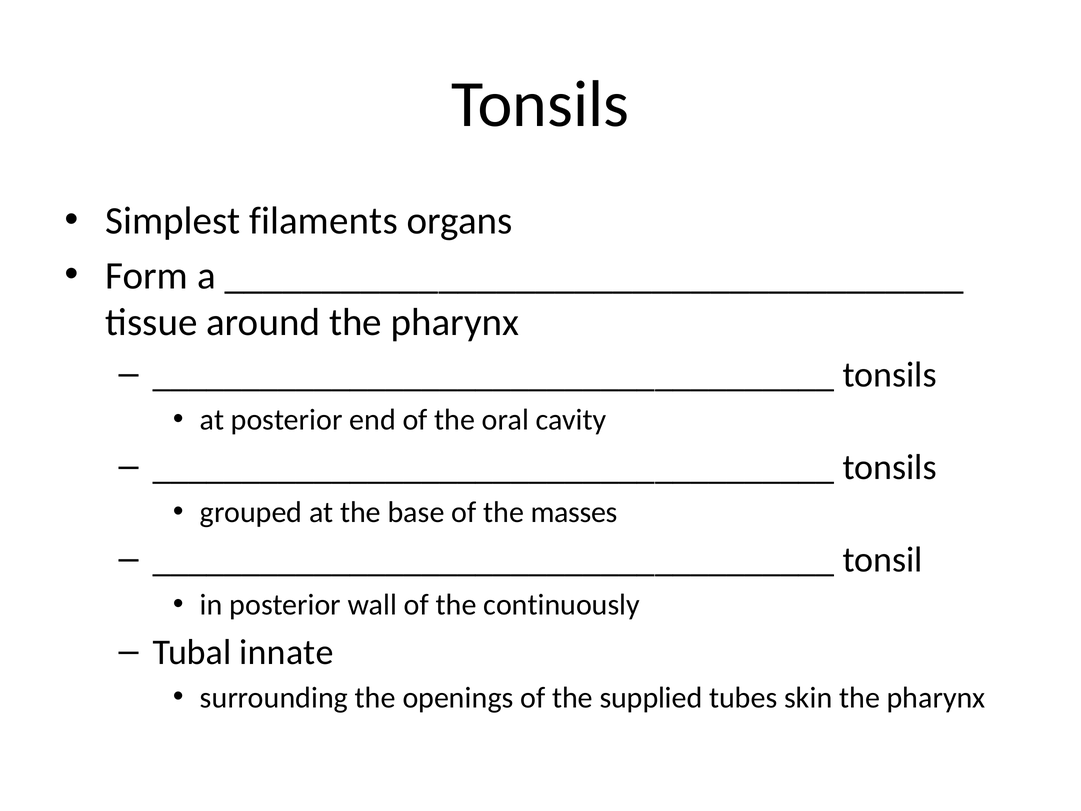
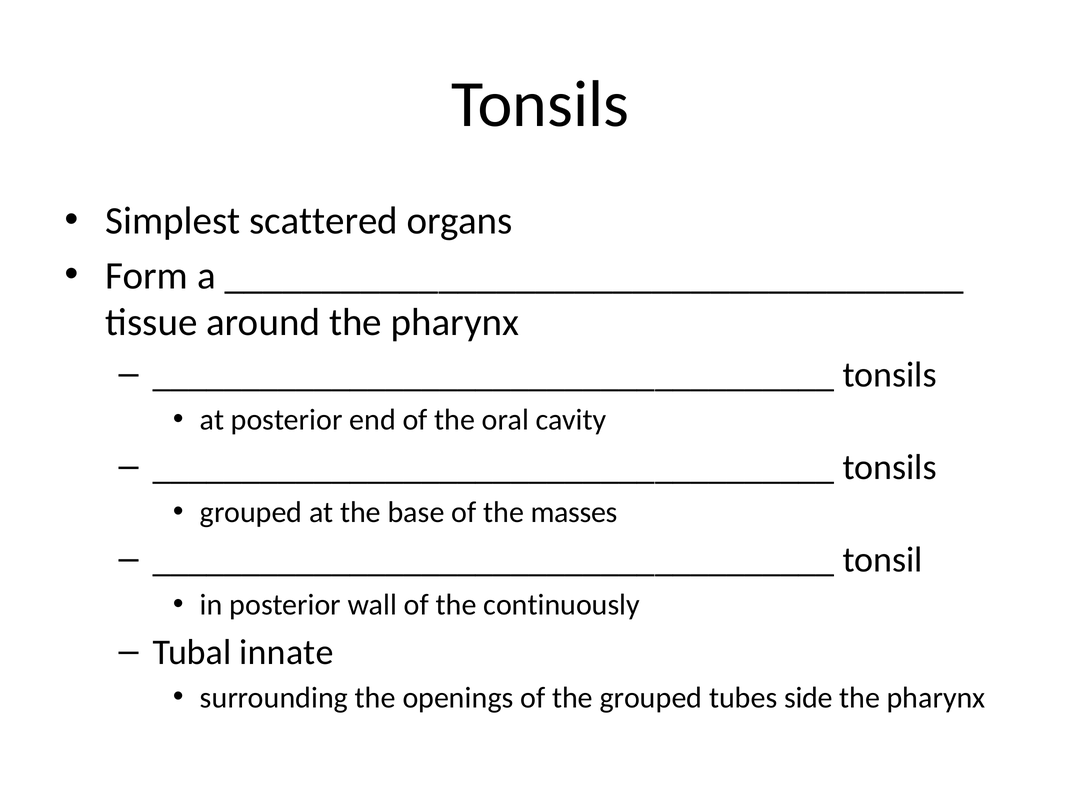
filaments: filaments -> scattered
the supplied: supplied -> grouped
skin: skin -> side
